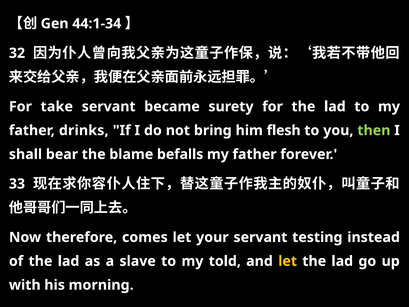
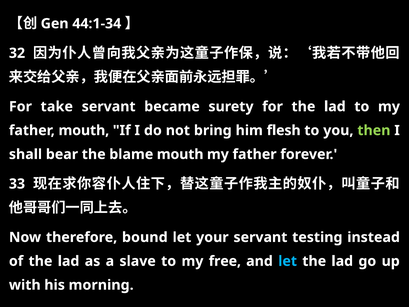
father drinks: drinks -> mouth
blame befalls: befalls -> mouth
comes: comes -> bound
told: told -> free
let at (288, 261) colour: yellow -> light blue
